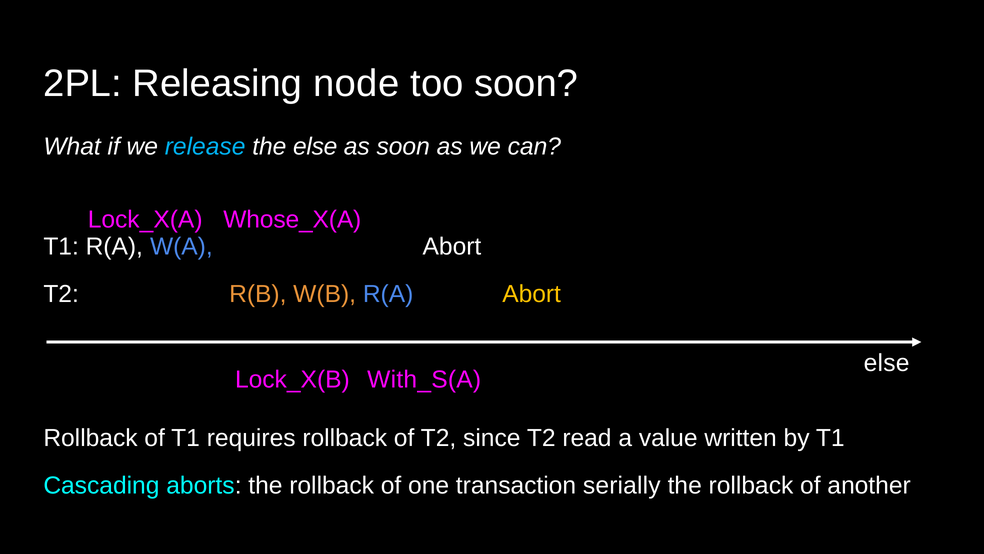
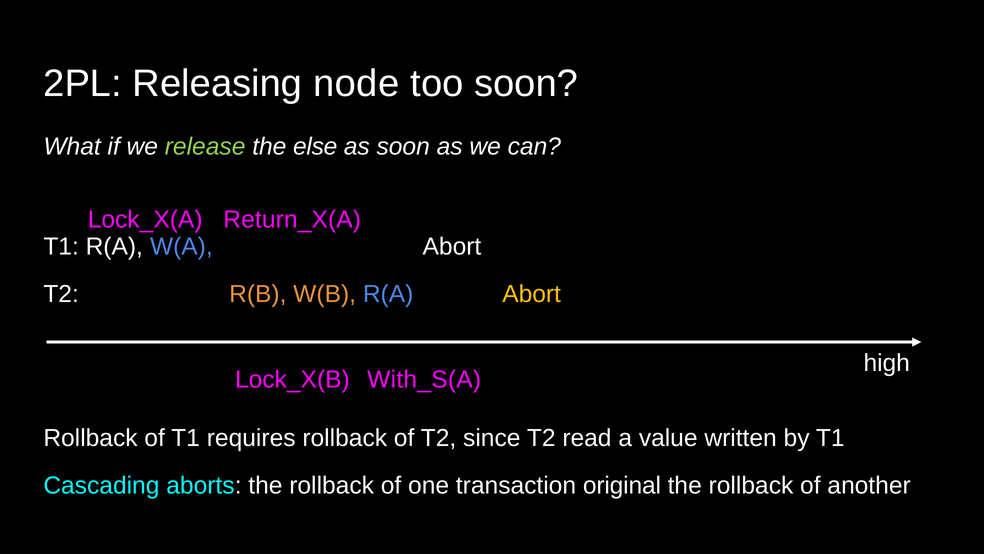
release colour: light blue -> light green
Whose_X(A: Whose_X(A -> Return_X(A
else at (887, 363): else -> high
serially: serially -> original
